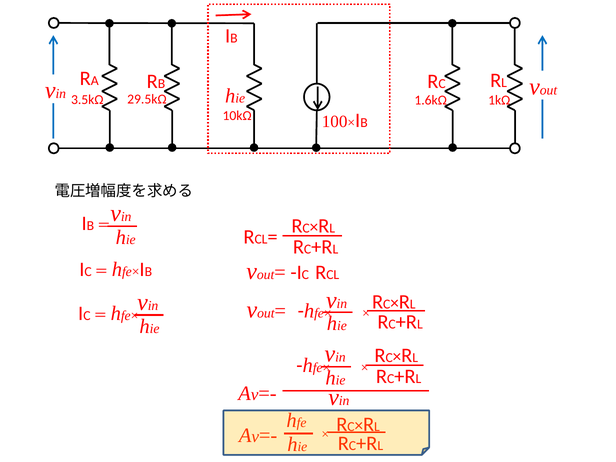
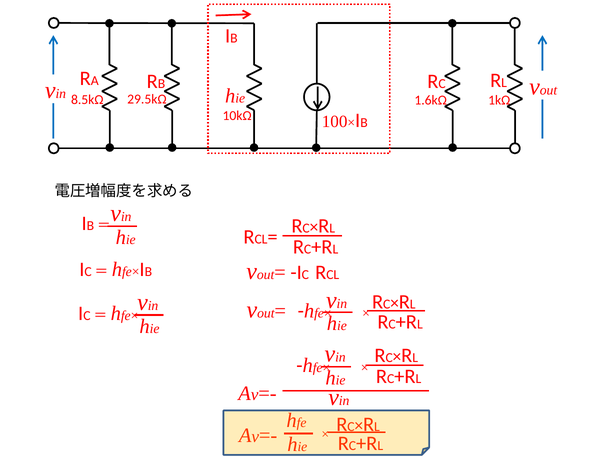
3.5kΩ: 3.5kΩ -> 8.5kΩ
